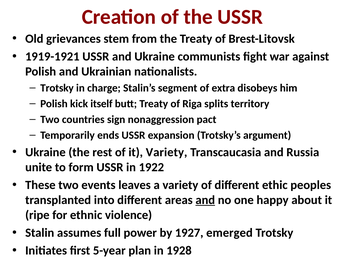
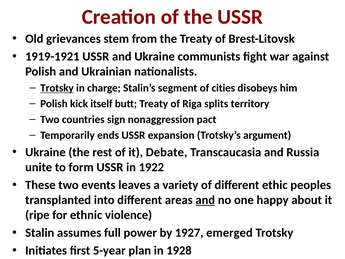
Trotsky at (57, 88) underline: none -> present
extra: extra -> cities
it Variety: Variety -> Debate
